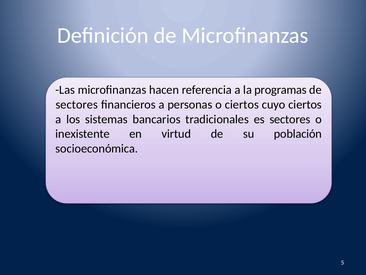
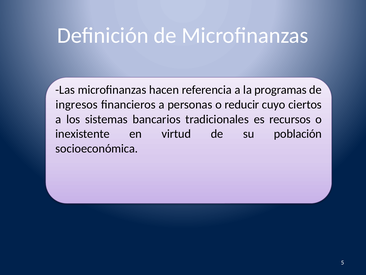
sectores at (77, 104): sectores -> ingresos
o ciertos: ciertos -> reducir
es sectores: sectores -> recursos
